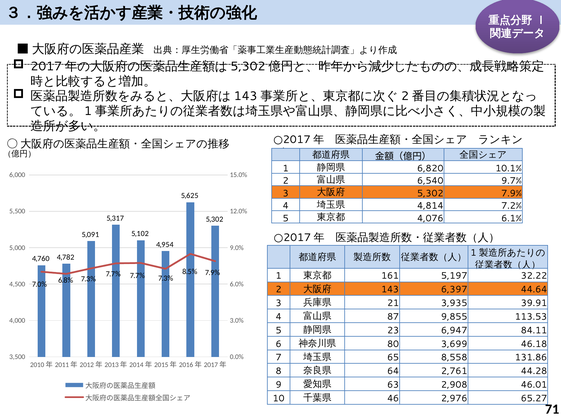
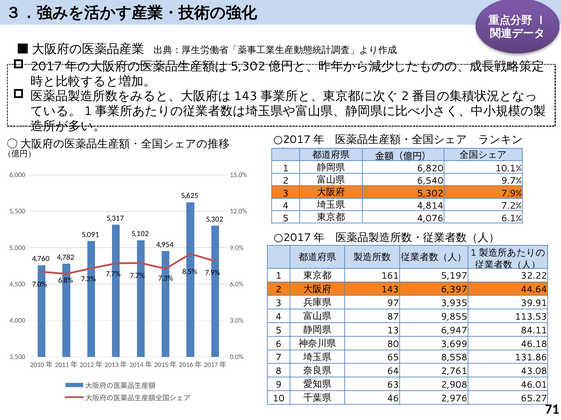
21: 21 -> 97
23: 23 -> 13
44.28: 44.28 -> 43.08
